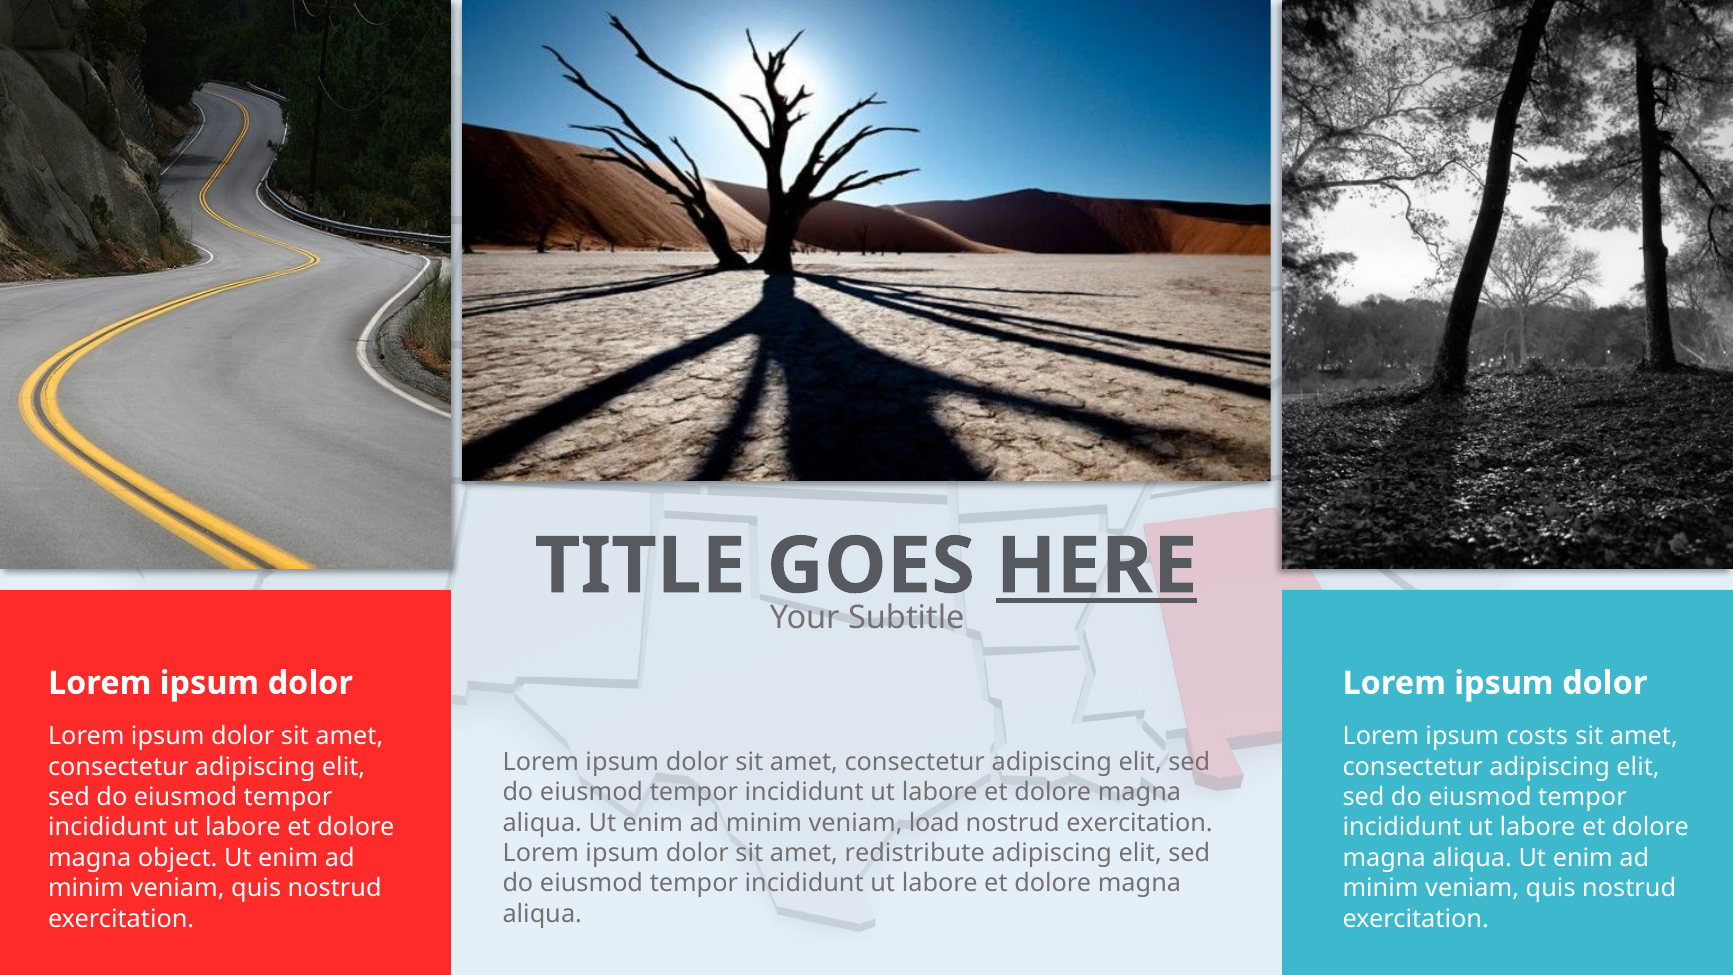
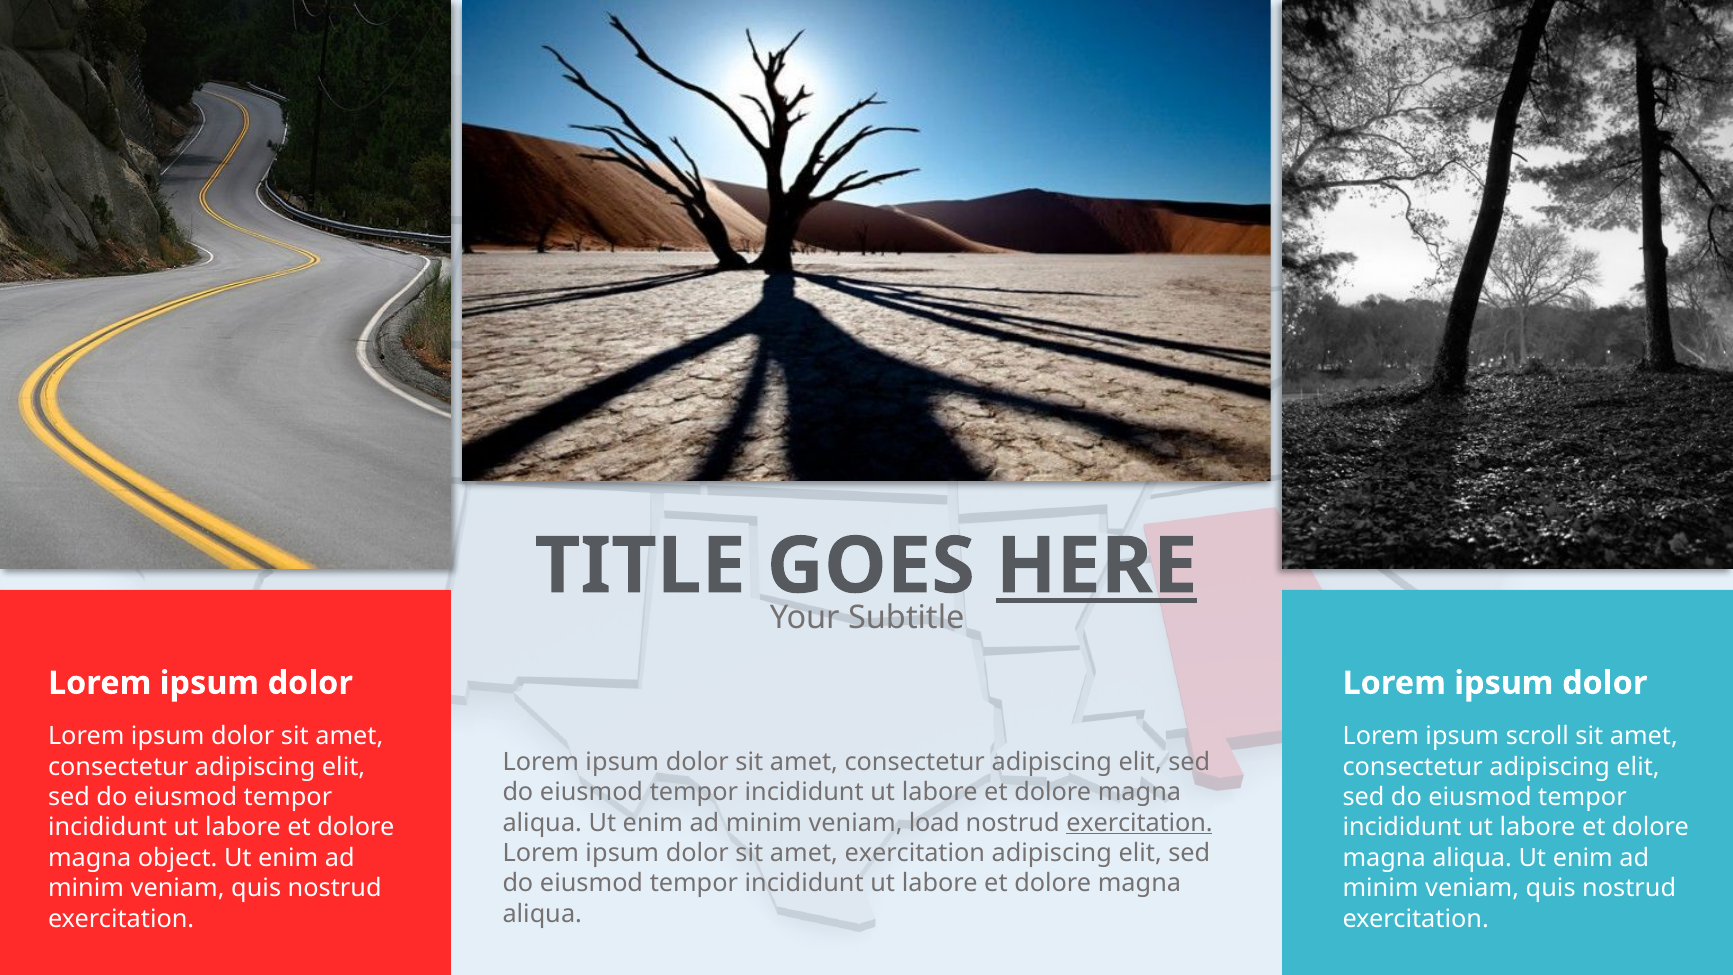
costs: costs -> scroll
exercitation at (1139, 823) underline: none -> present
amet redistribute: redistribute -> exercitation
